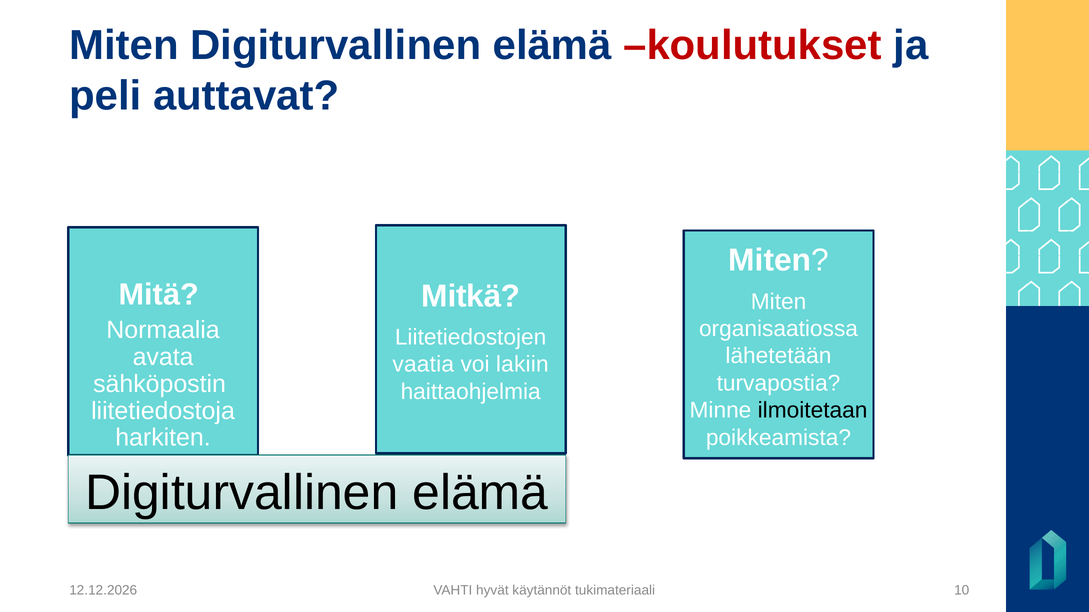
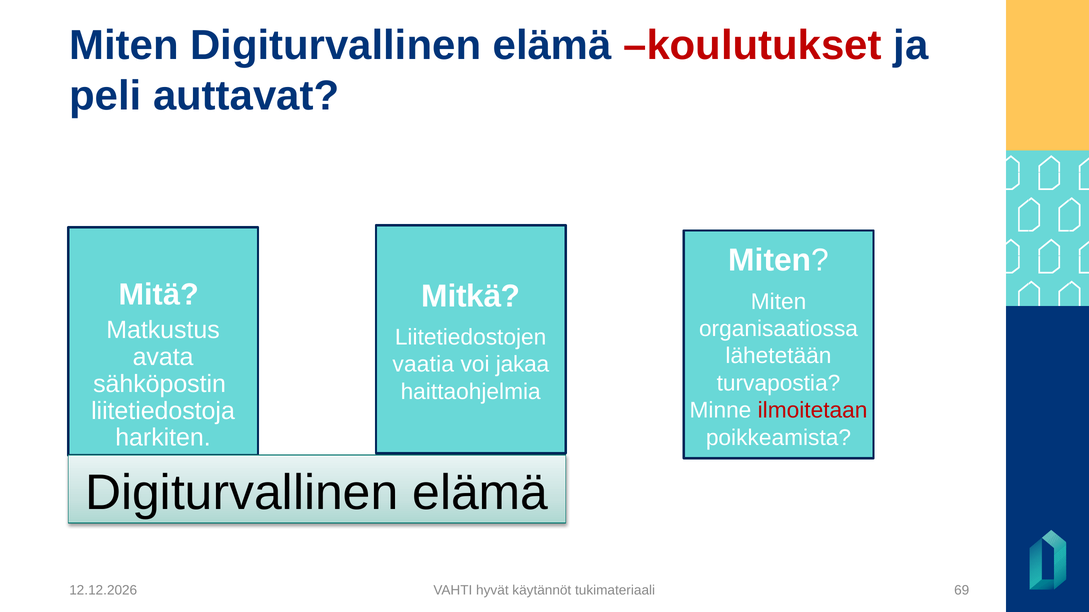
Normaalia: Normaalia -> Matkustus
lakiin: lakiin -> jakaa
ilmoitetaan colour: black -> red
10: 10 -> 69
